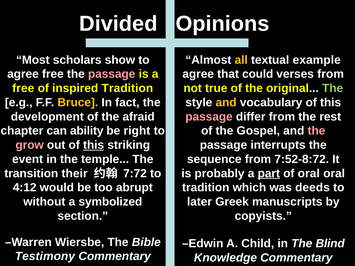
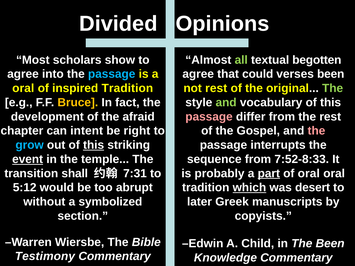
all colour: yellow -> light green
example: example -> begotten
agree free: free -> into
passage at (112, 74) colour: pink -> light blue
verses from: from -> been
free at (23, 88): free -> oral
not true: true -> rest
and at (226, 103) colour: yellow -> light green
ability: ability -> intent
grow colour: pink -> light blue
event underline: none -> present
7:52-8:72: 7:52-8:72 -> 7:52-8:33
their: their -> shall
7:72: 7:72 -> 7:31
4:12: 4:12 -> 5:12
which underline: none -> present
deeds: deeds -> desert
The Blind: Blind -> Been
